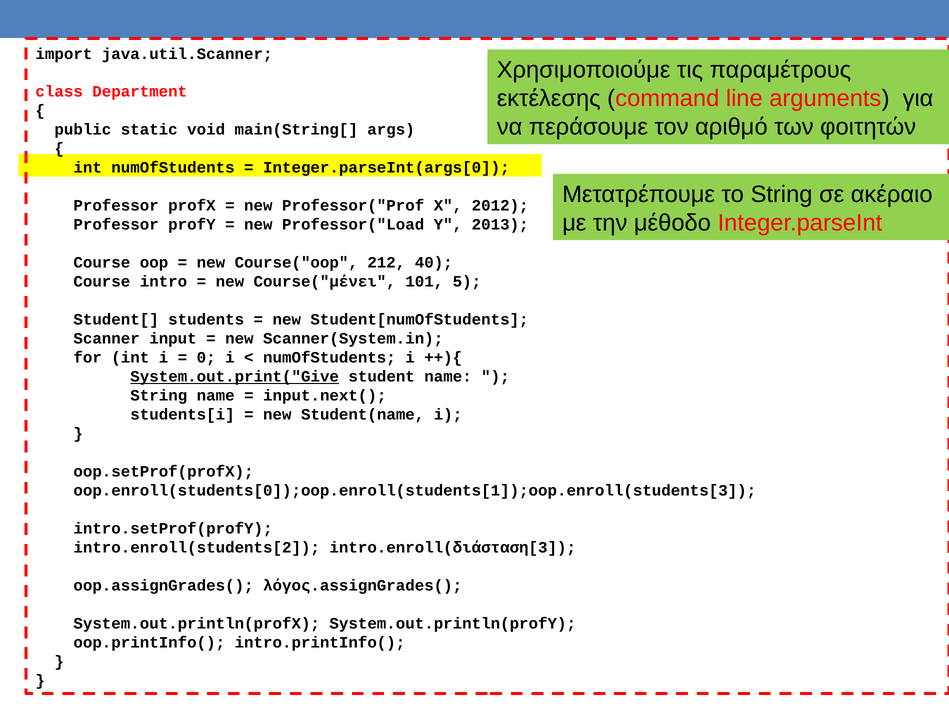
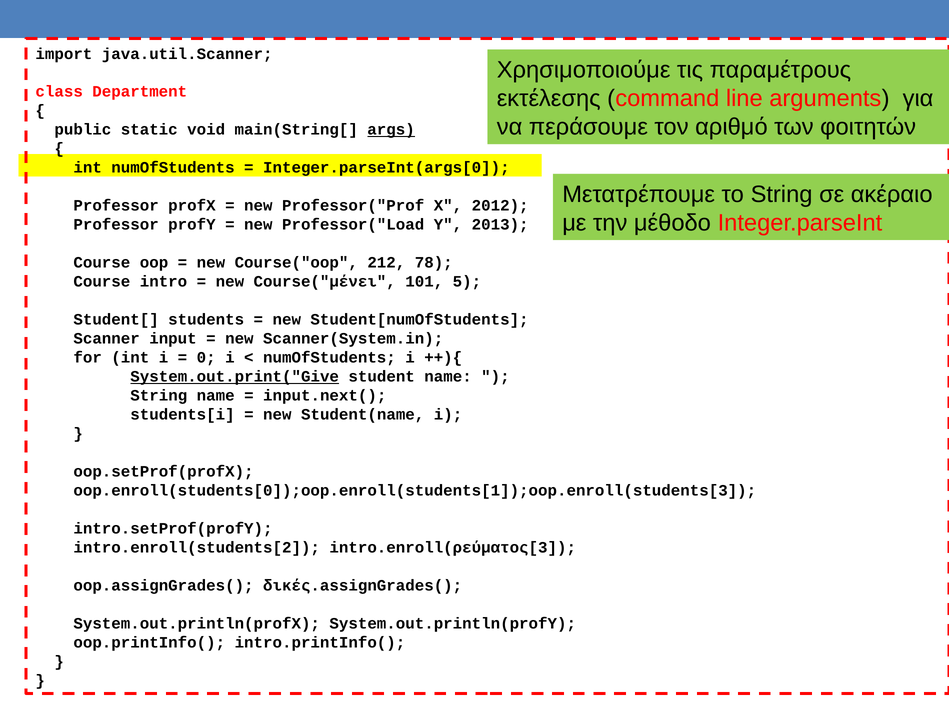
args underline: none -> present
40: 40 -> 78
intro.enroll(διάσταση[3: intro.enroll(διάσταση[3 -> intro.enroll(ρεύματος[3
λόγος.assignGrades(: λόγος.assignGrades( -> δικές.assignGrades(
